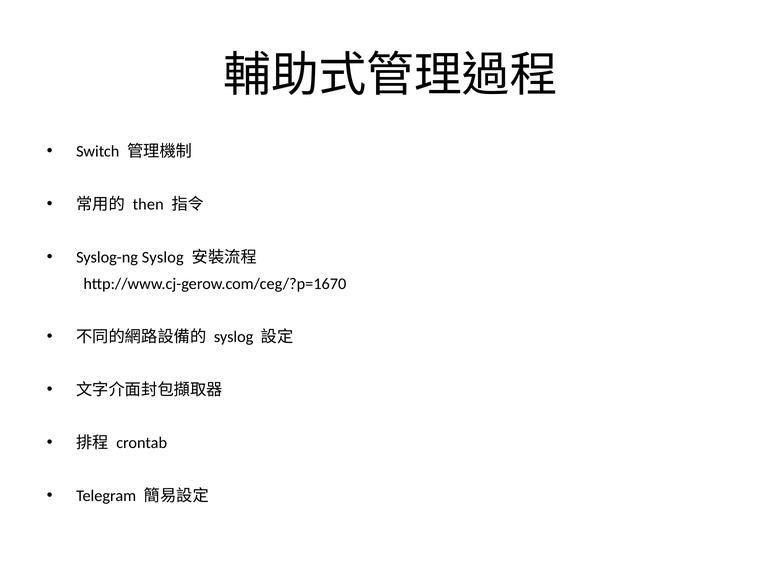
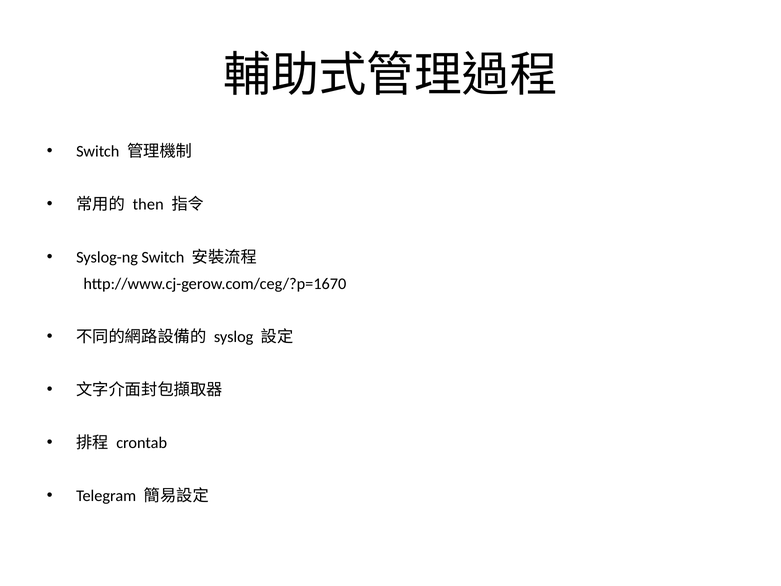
Syslog-ng Syslog: Syslog -> Switch
